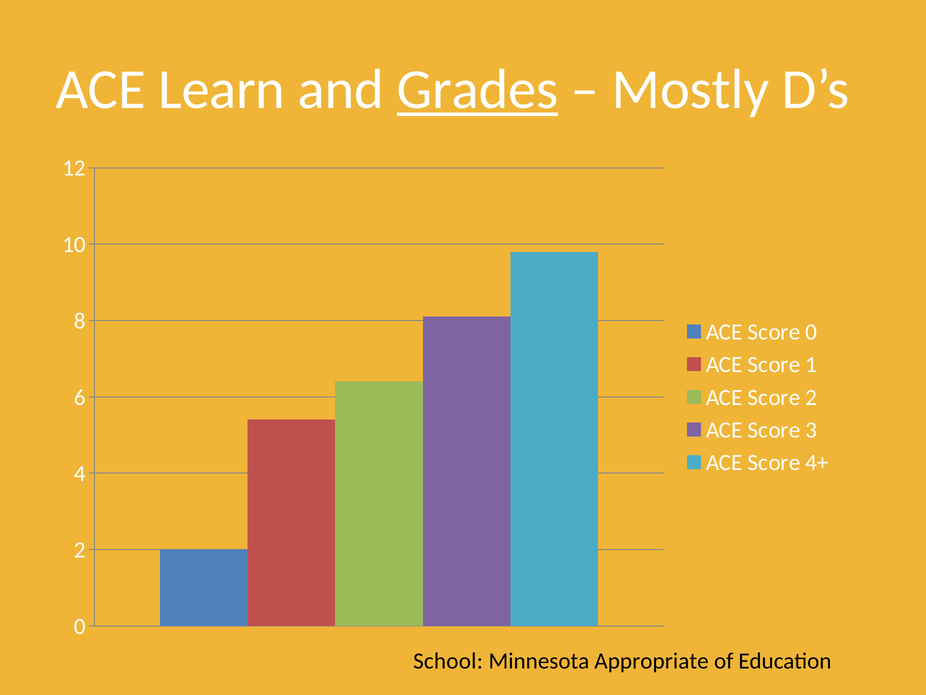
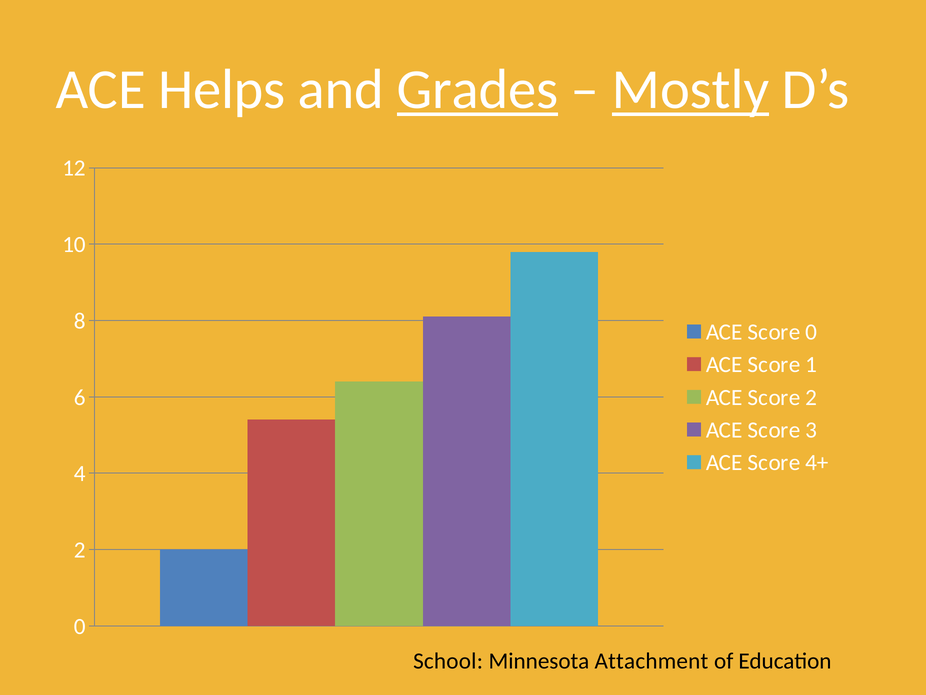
Learn: Learn -> Helps
Mostly underline: none -> present
Appropriate: Appropriate -> Attachment
